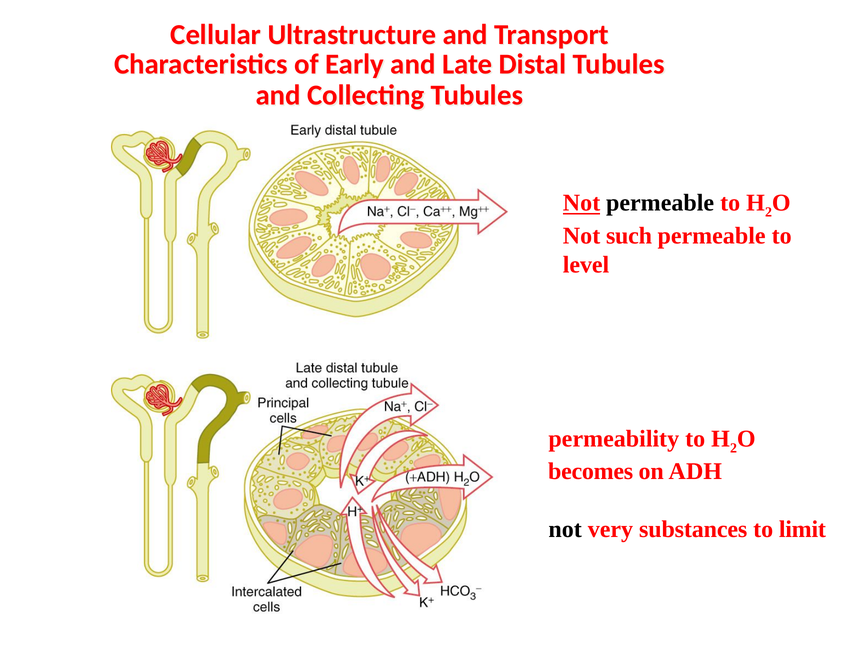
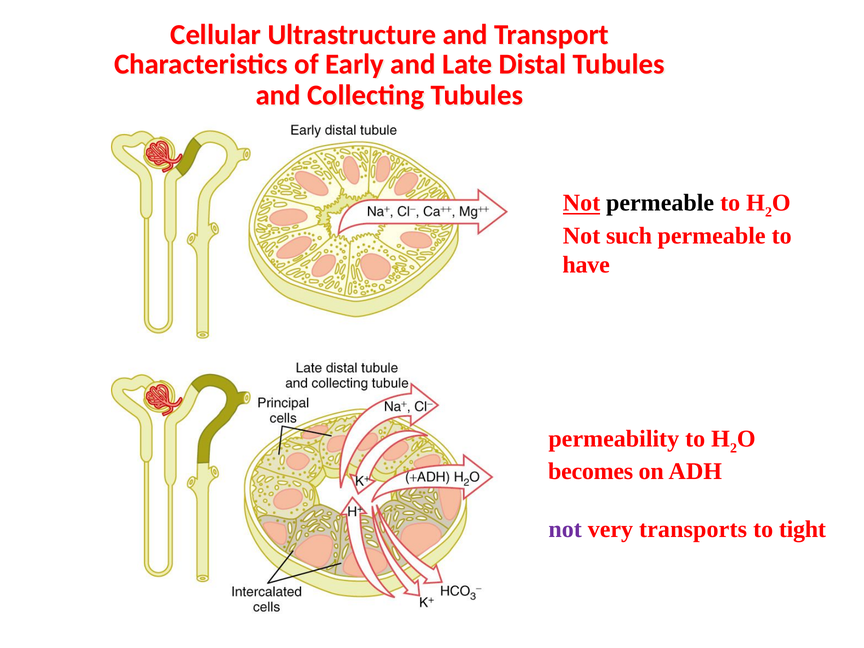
level: level -> have
not at (565, 529) colour: black -> purple
substances: substances -> transports
limit: limit -> tight
